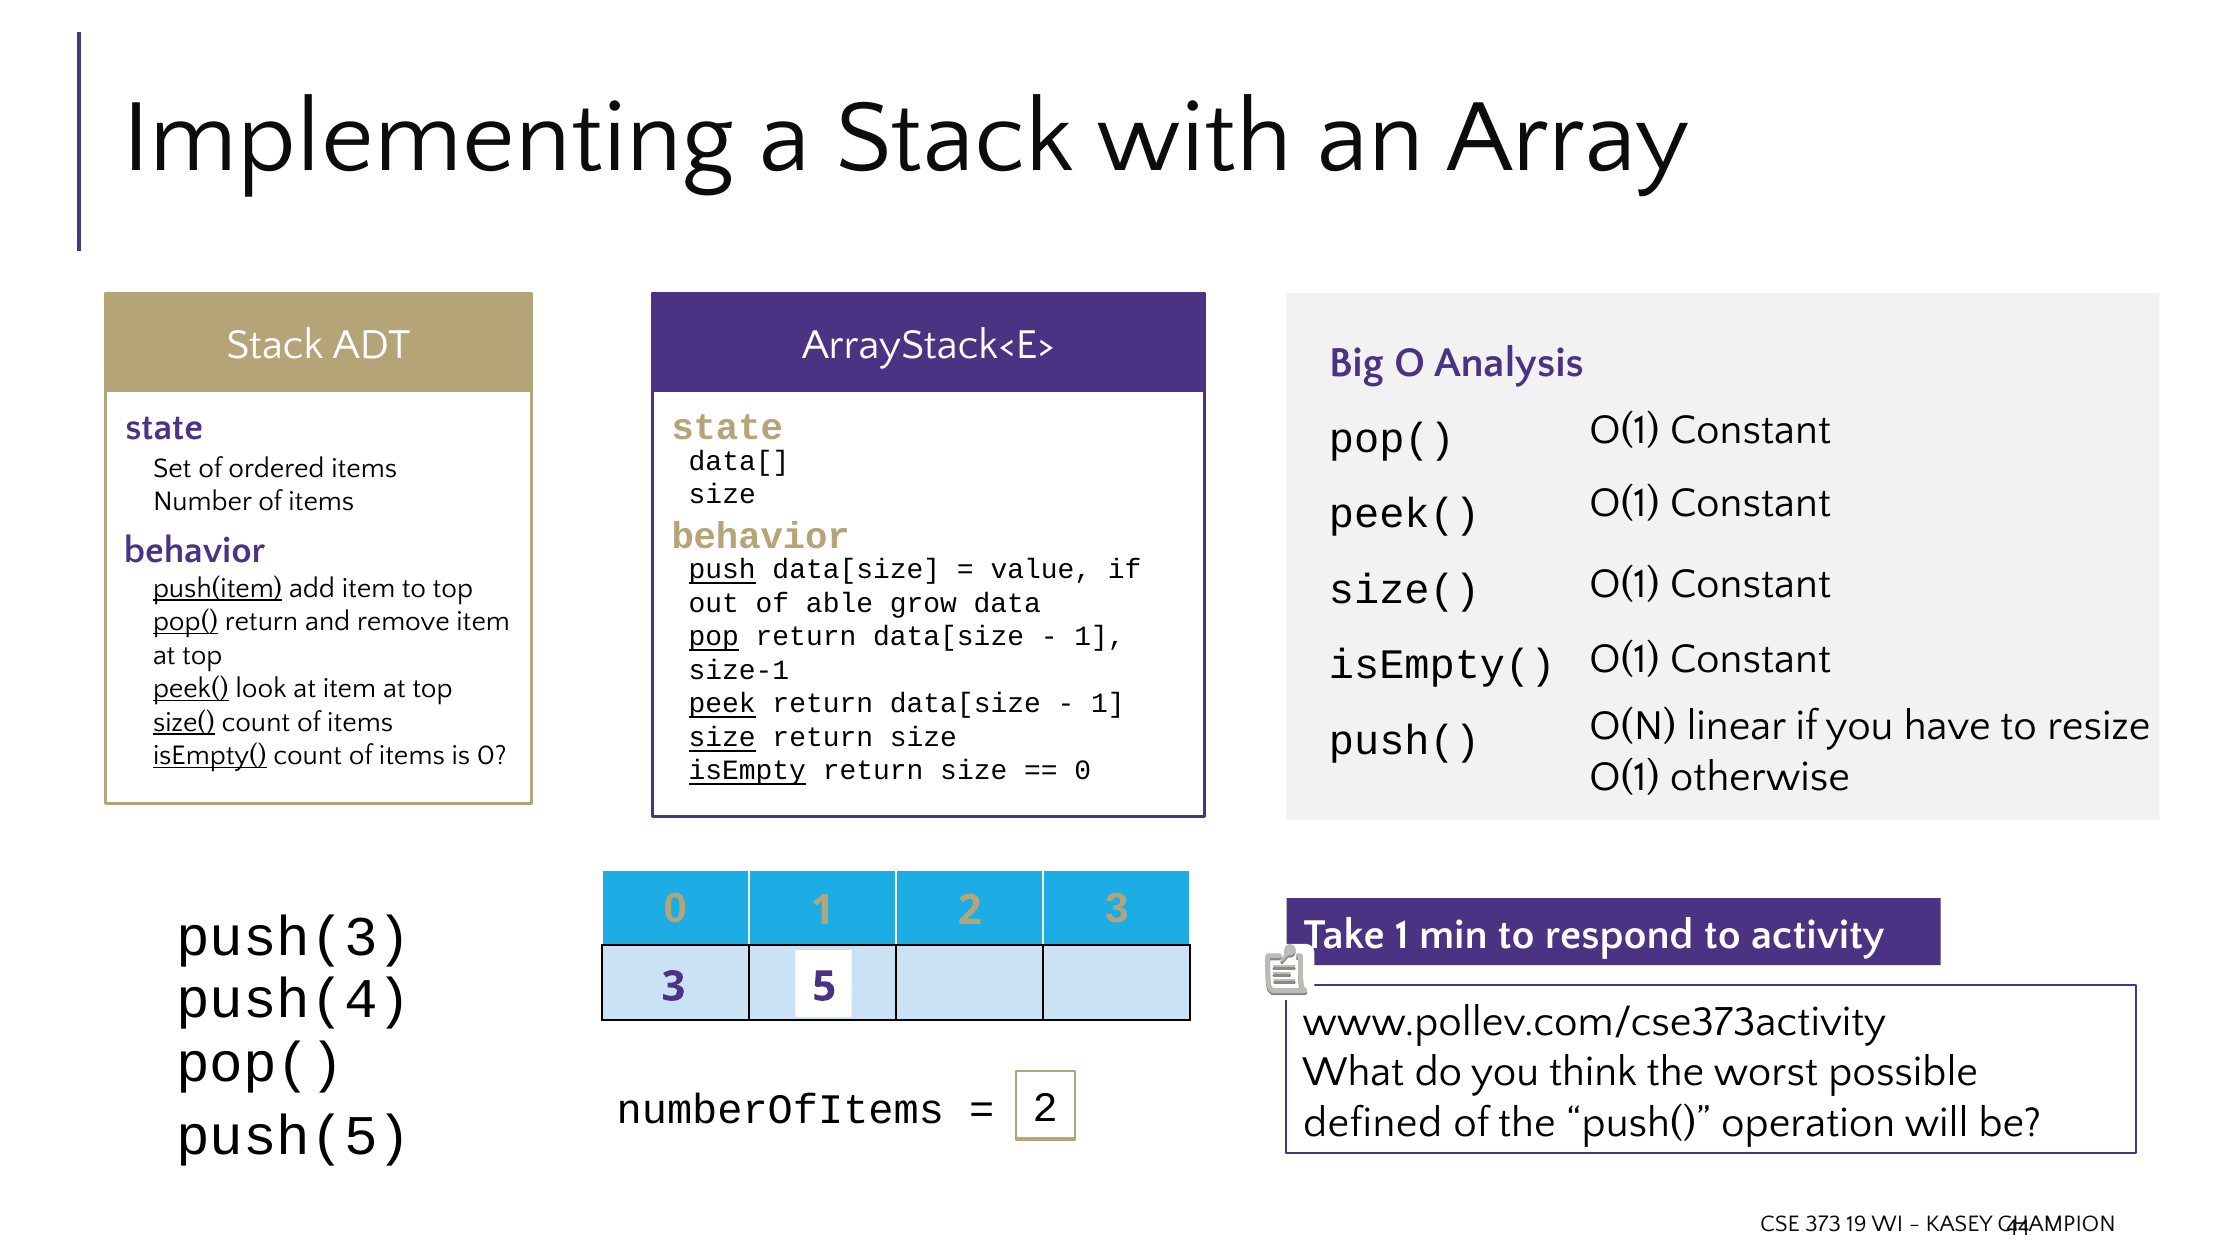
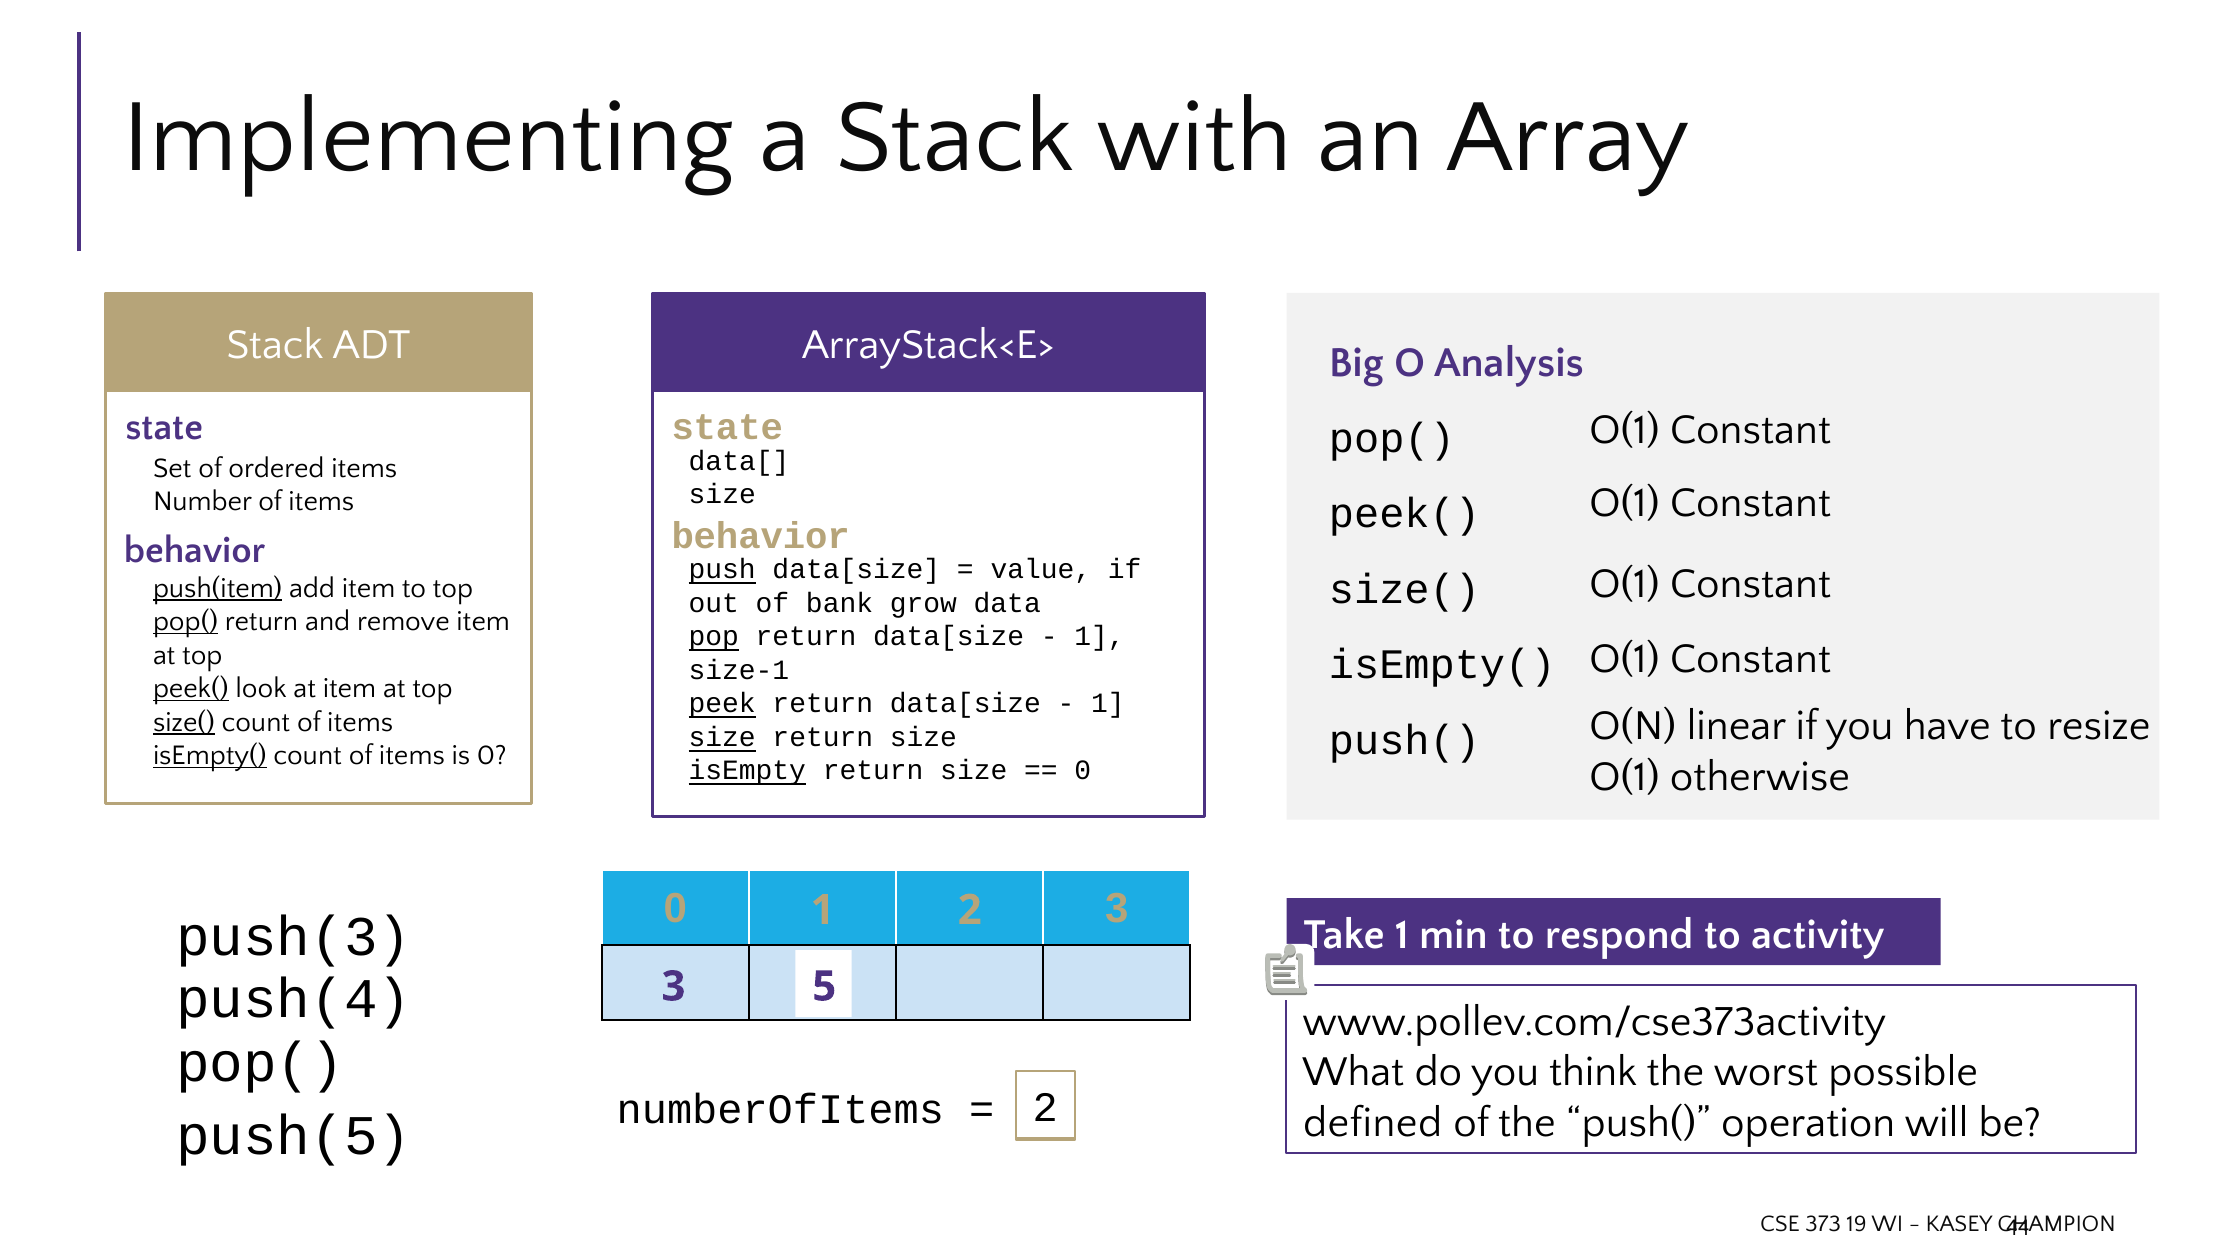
able: able -> bank
